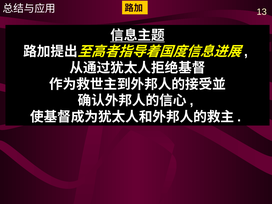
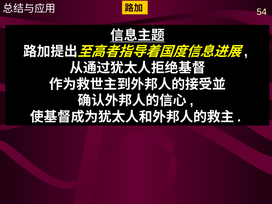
13: 13 -> 54
